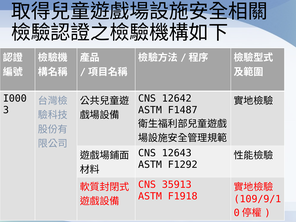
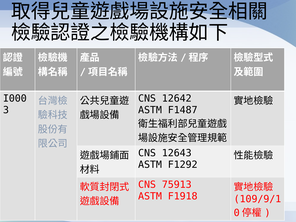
35913: 35913 -> 75913
